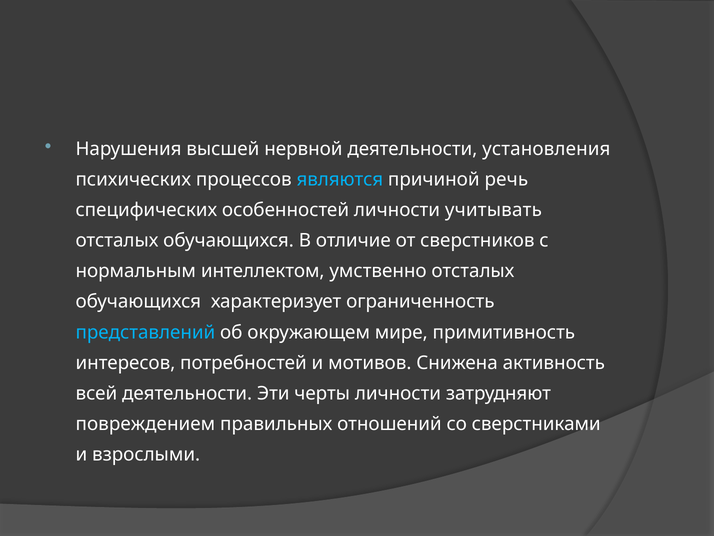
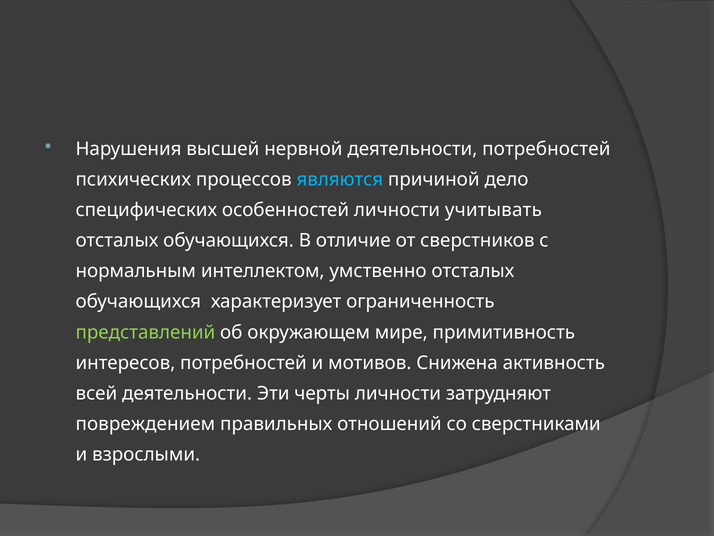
деятельности установления: установления -> потребностей
речь: речь -> дело
представлений colour: light blue -> light green
